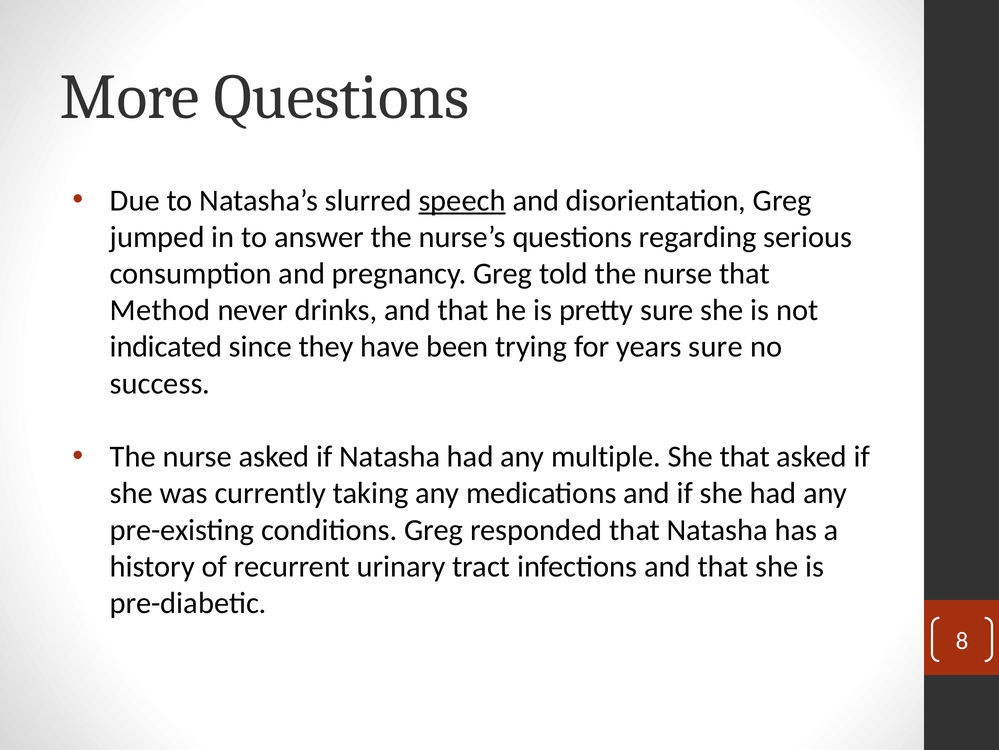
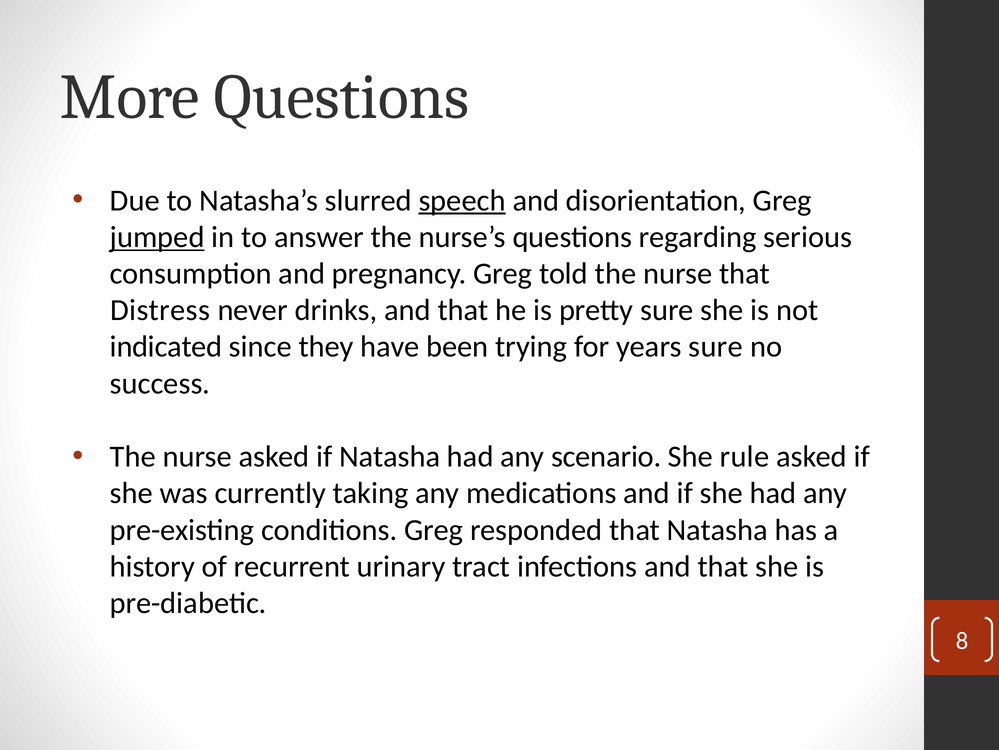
jumped underline: none -> present
Method: Method -> Distress
multiple: multiple -> scenario
She that: that -> rule
